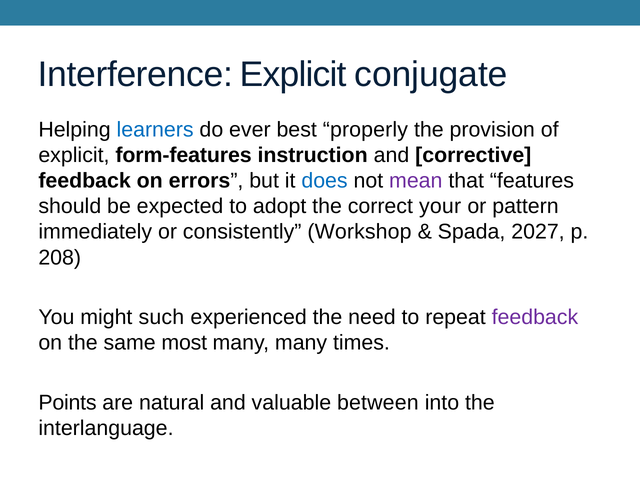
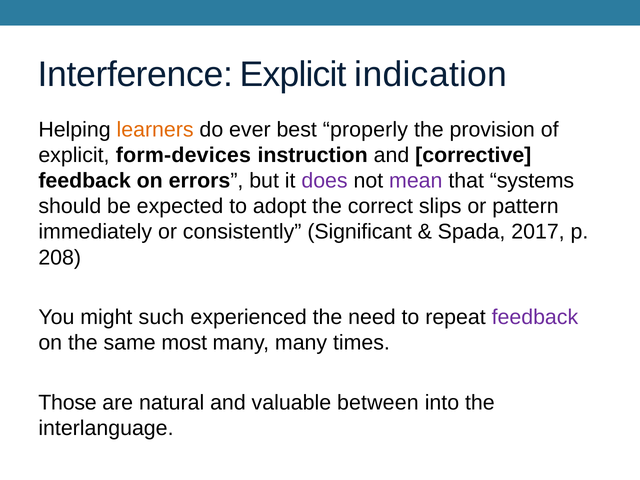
conjugate: conjugate -> indication
learners colour: blue -> orange
form-features: form-features -> form-devices
does colour: blue -> purple
features: features -> systems
your: your -> slips
Workshop: Workshop -> Significant
2027: 2027 -> 2017
Points: Points -> Those
